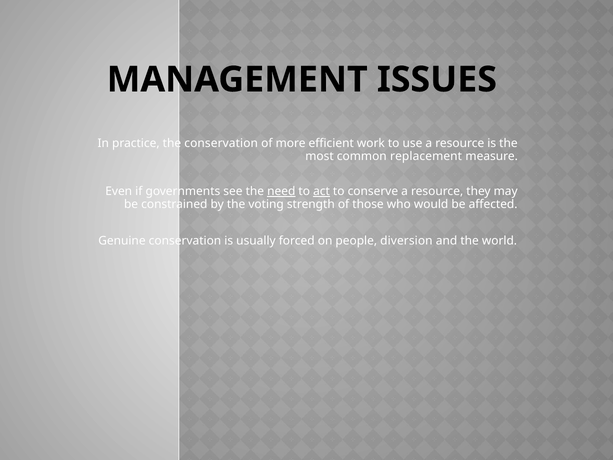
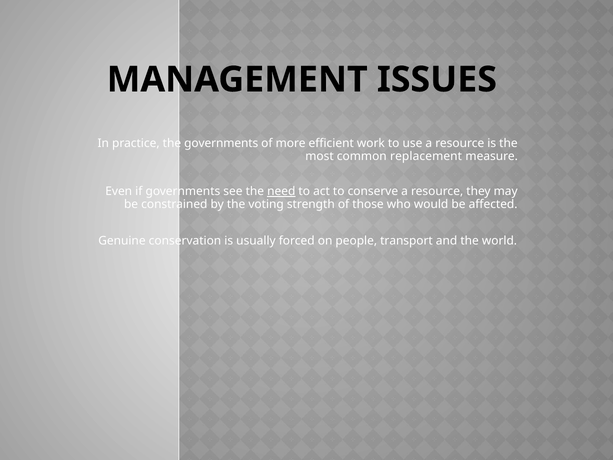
the conservation: conservation -> governments
act underline: present -> none
diversion: diversion -> transport
